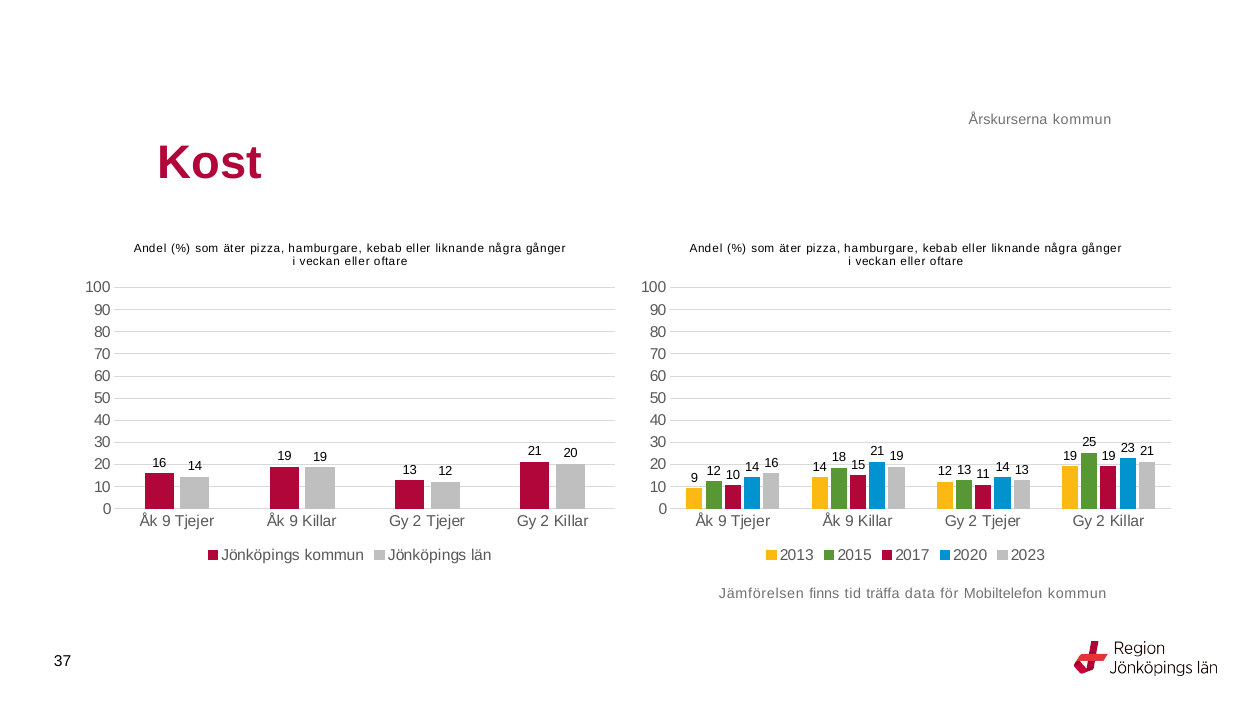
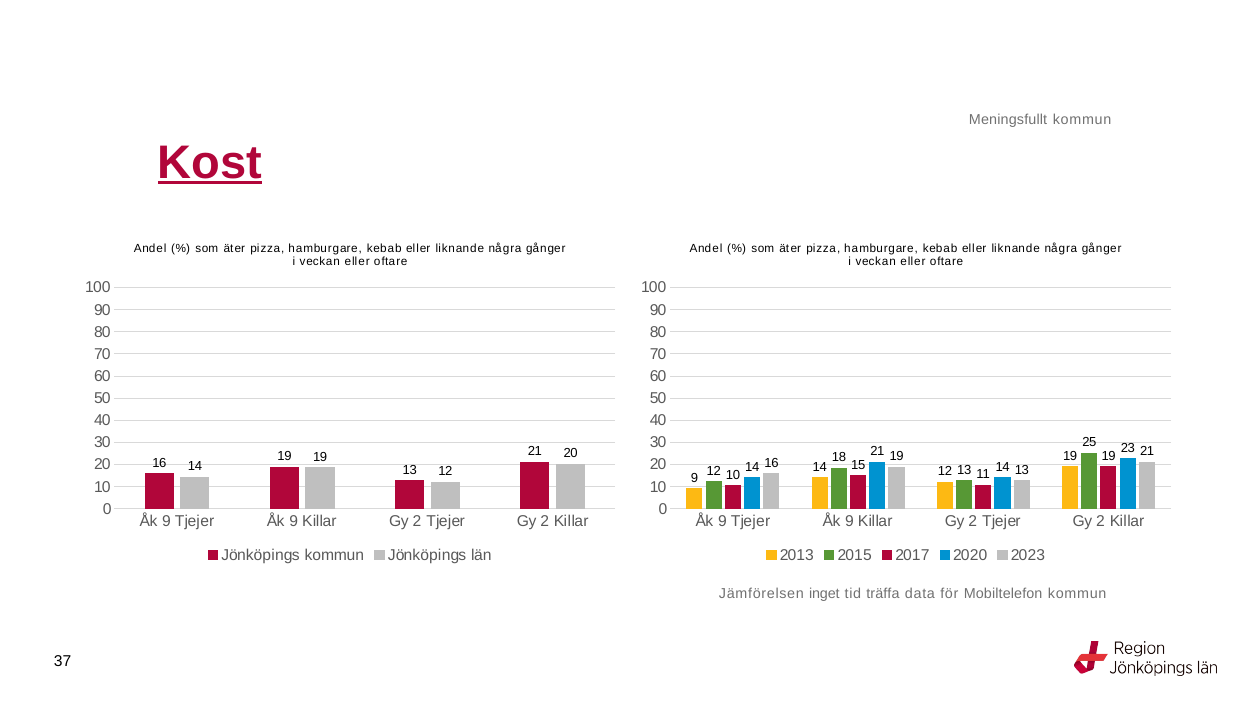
Årskurserna: Årskurserna -> Meningsfullt
Kost underline: none -> present
finns: finns -> inget
